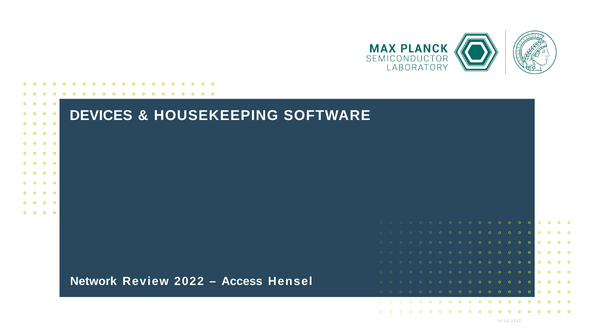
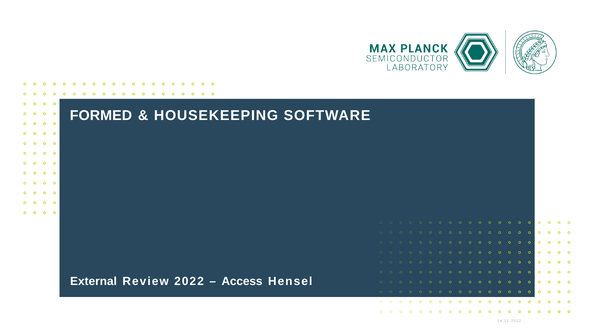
DEVICES: DEVICES -> FORMED
Network: Network -> External
